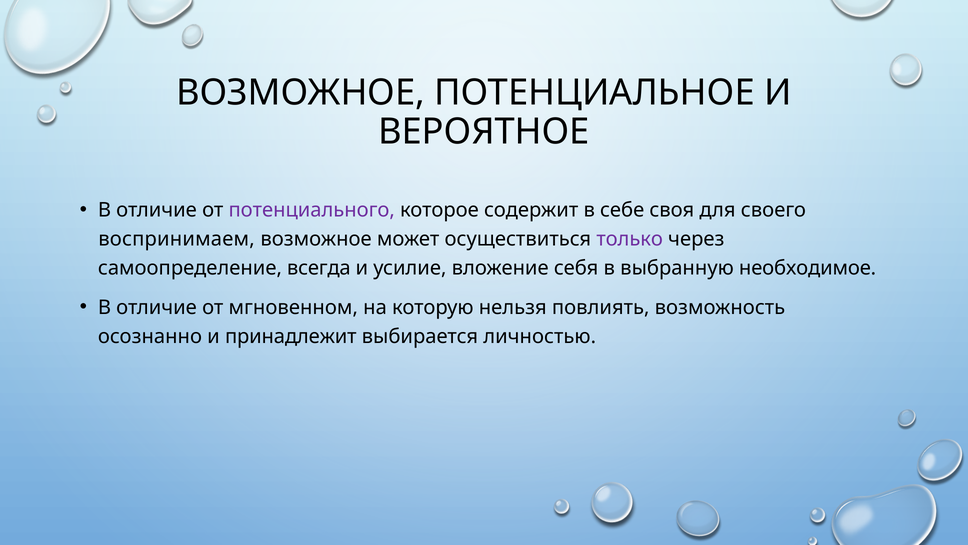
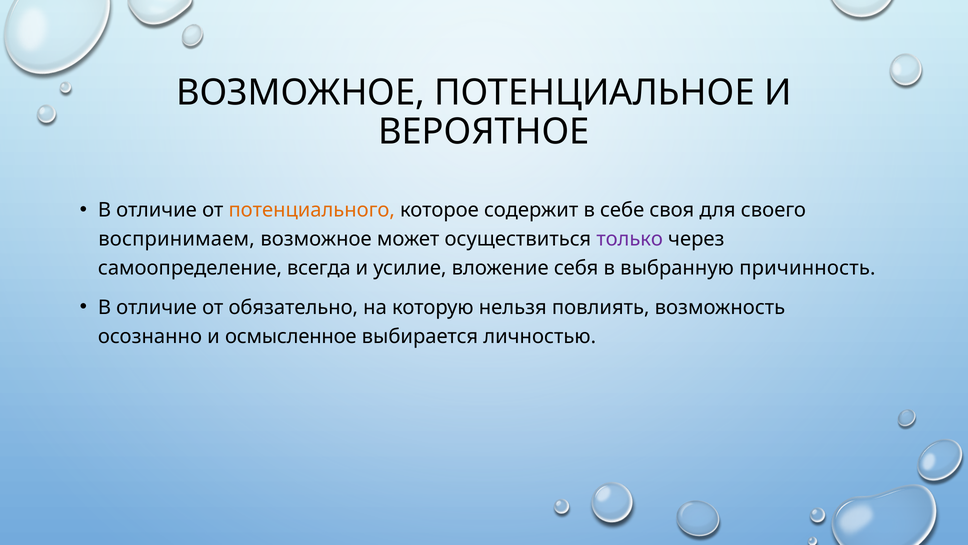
потенциального colour: purple -> orange
необходимое: необходимое -> причинность
мгновенном: мгновенном -> обязательно
принадлежит: принадлежит -> осмысленное
